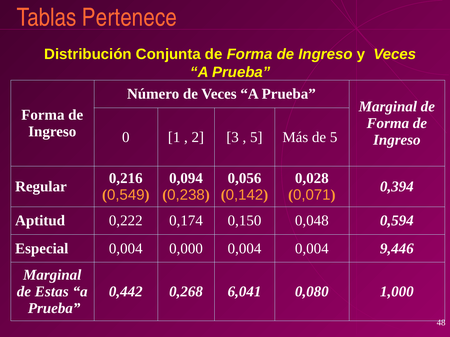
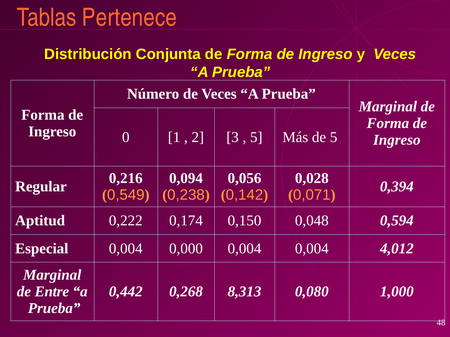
9,446: 9,446 -> 4,012
Estas: Estas -> Entre
6,041: 6,041 -> 8,313
